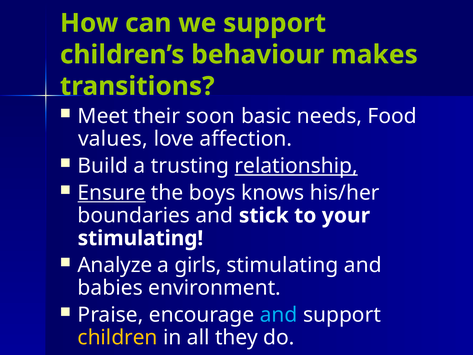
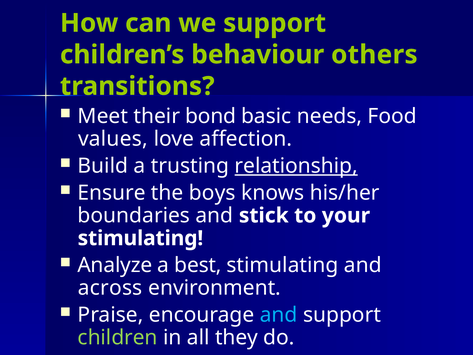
makes: makes -> others
soon: soon -> bond
Ensure underline: present -> none
girls: girls -> best
babies: babies -> across
children colour: yellow -> light green
